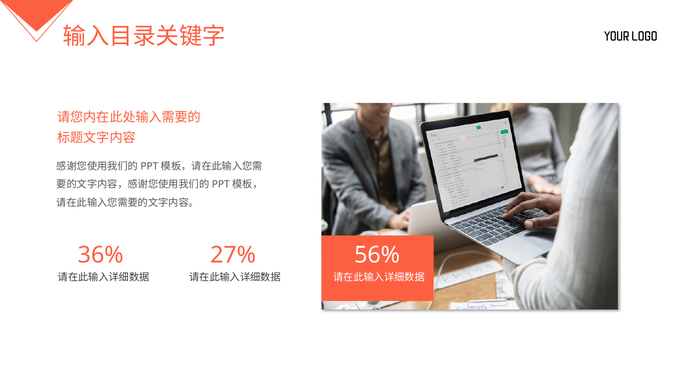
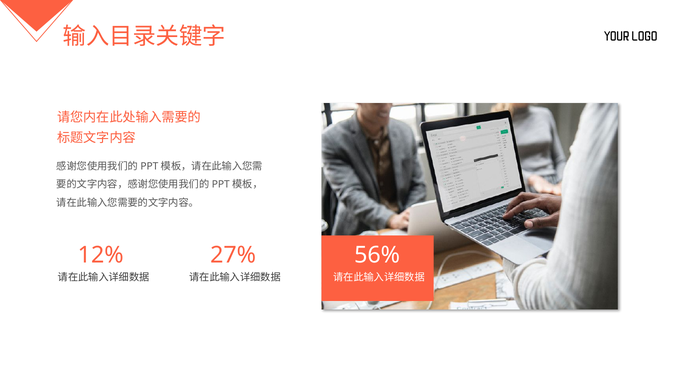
36%: 36% -> 12%
